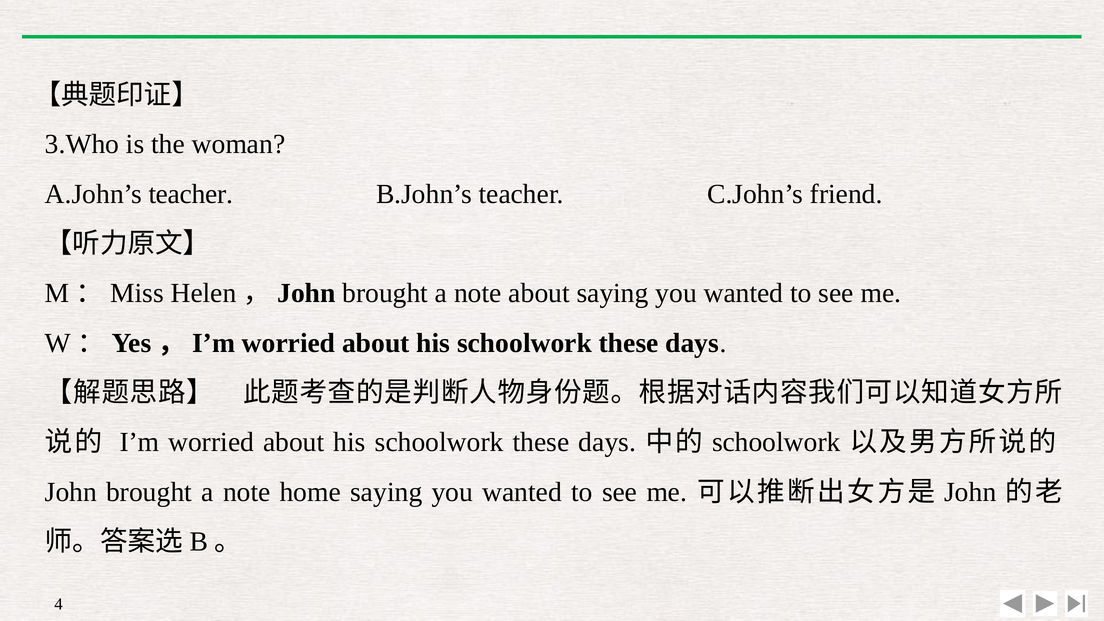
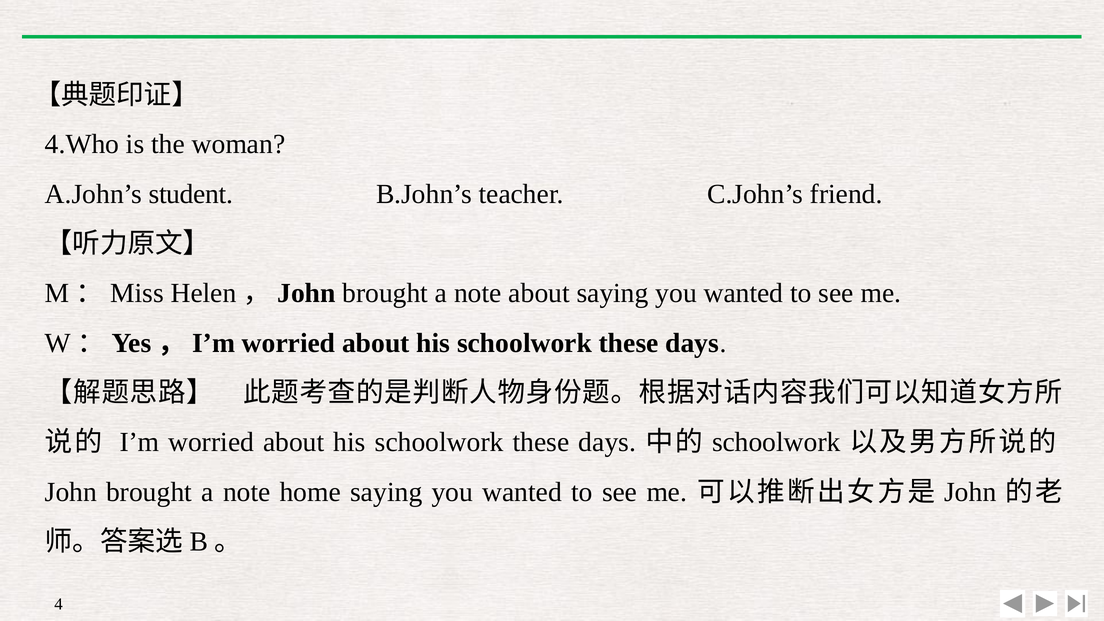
3.Who: 3.Who -> 4.Who
A.John’s teacher: teacher -> student
